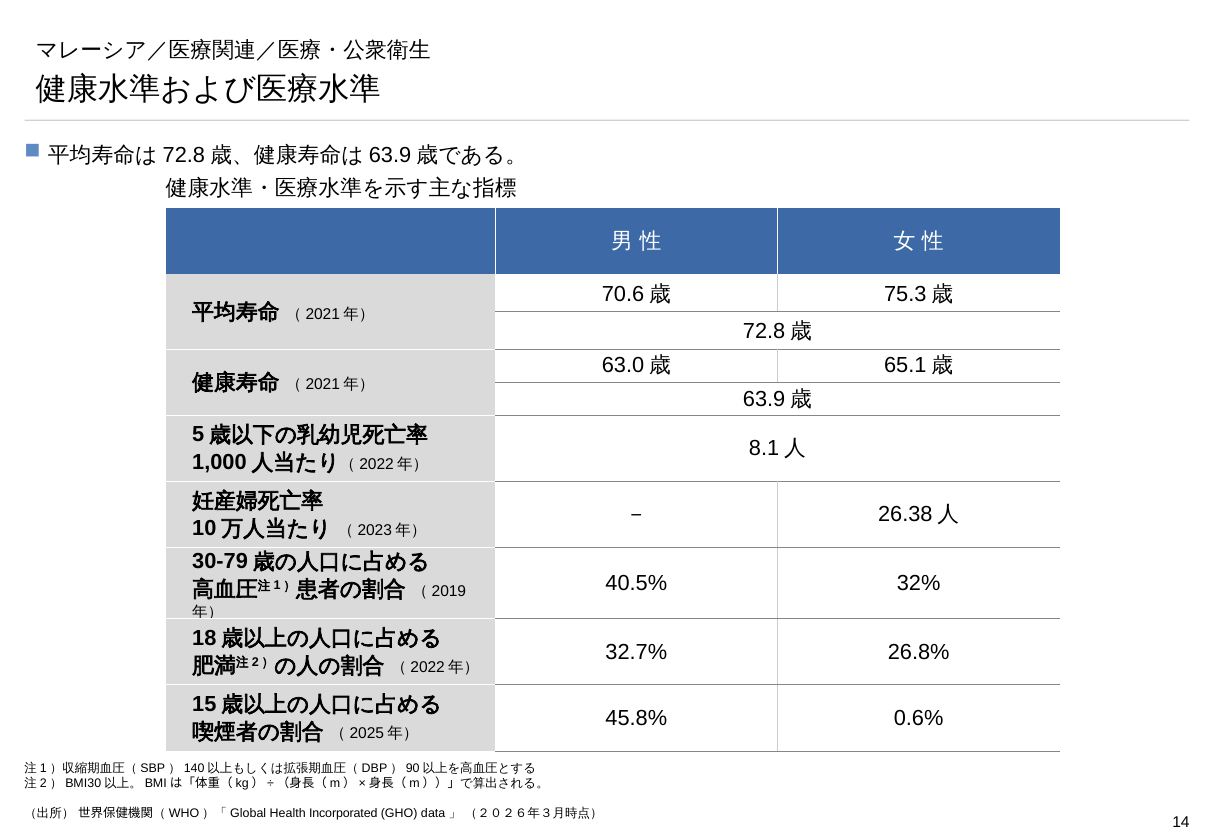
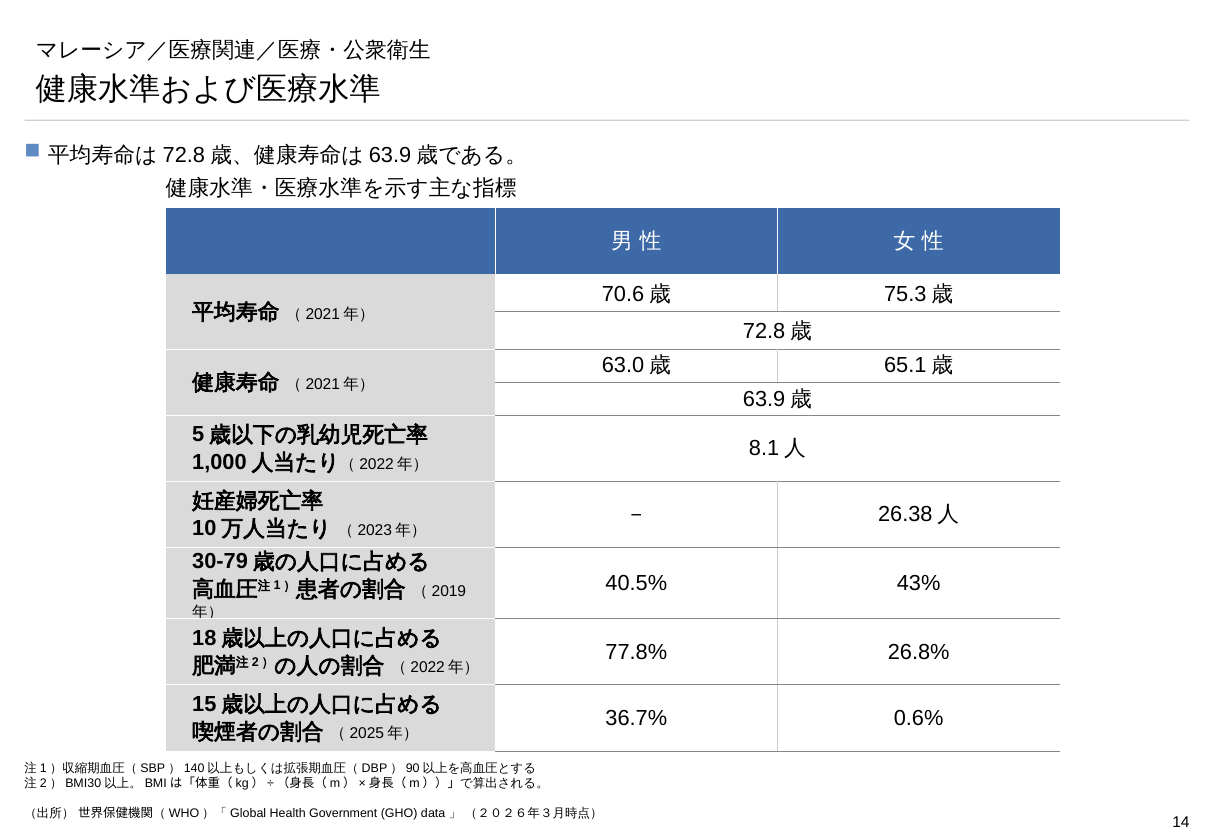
32%: 32% -> 43%
32.7%: 32.7% -> 77.8%
45.8%: 45.8% -> 36.7%
Incorporated: Incorporated -> Government
